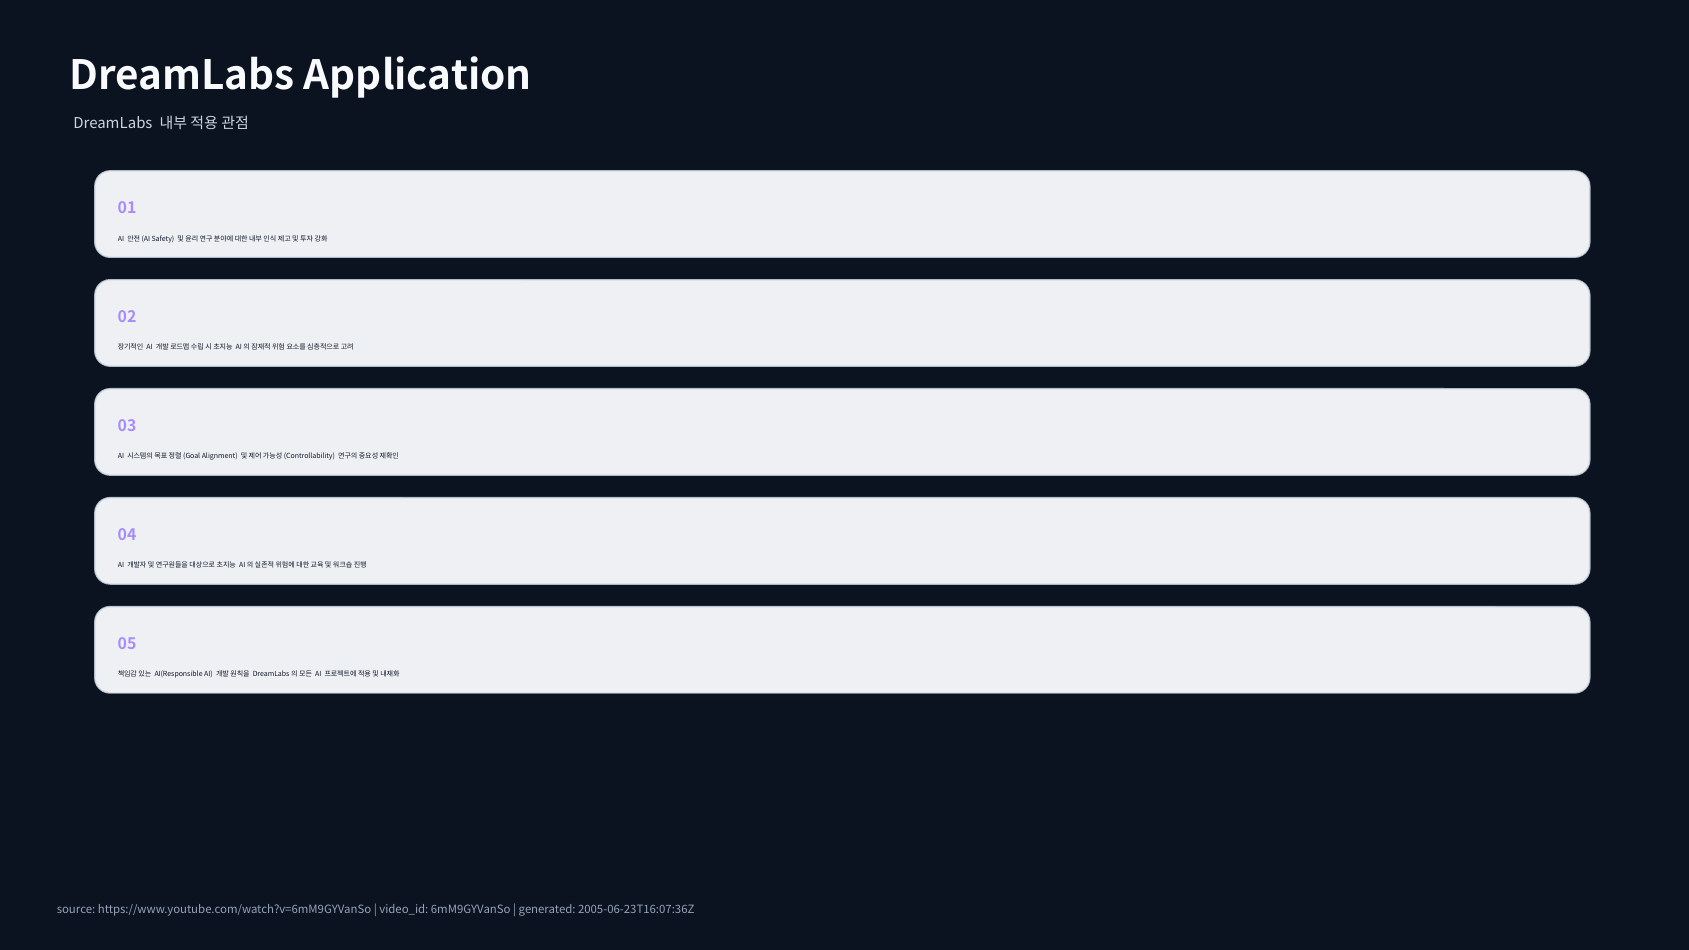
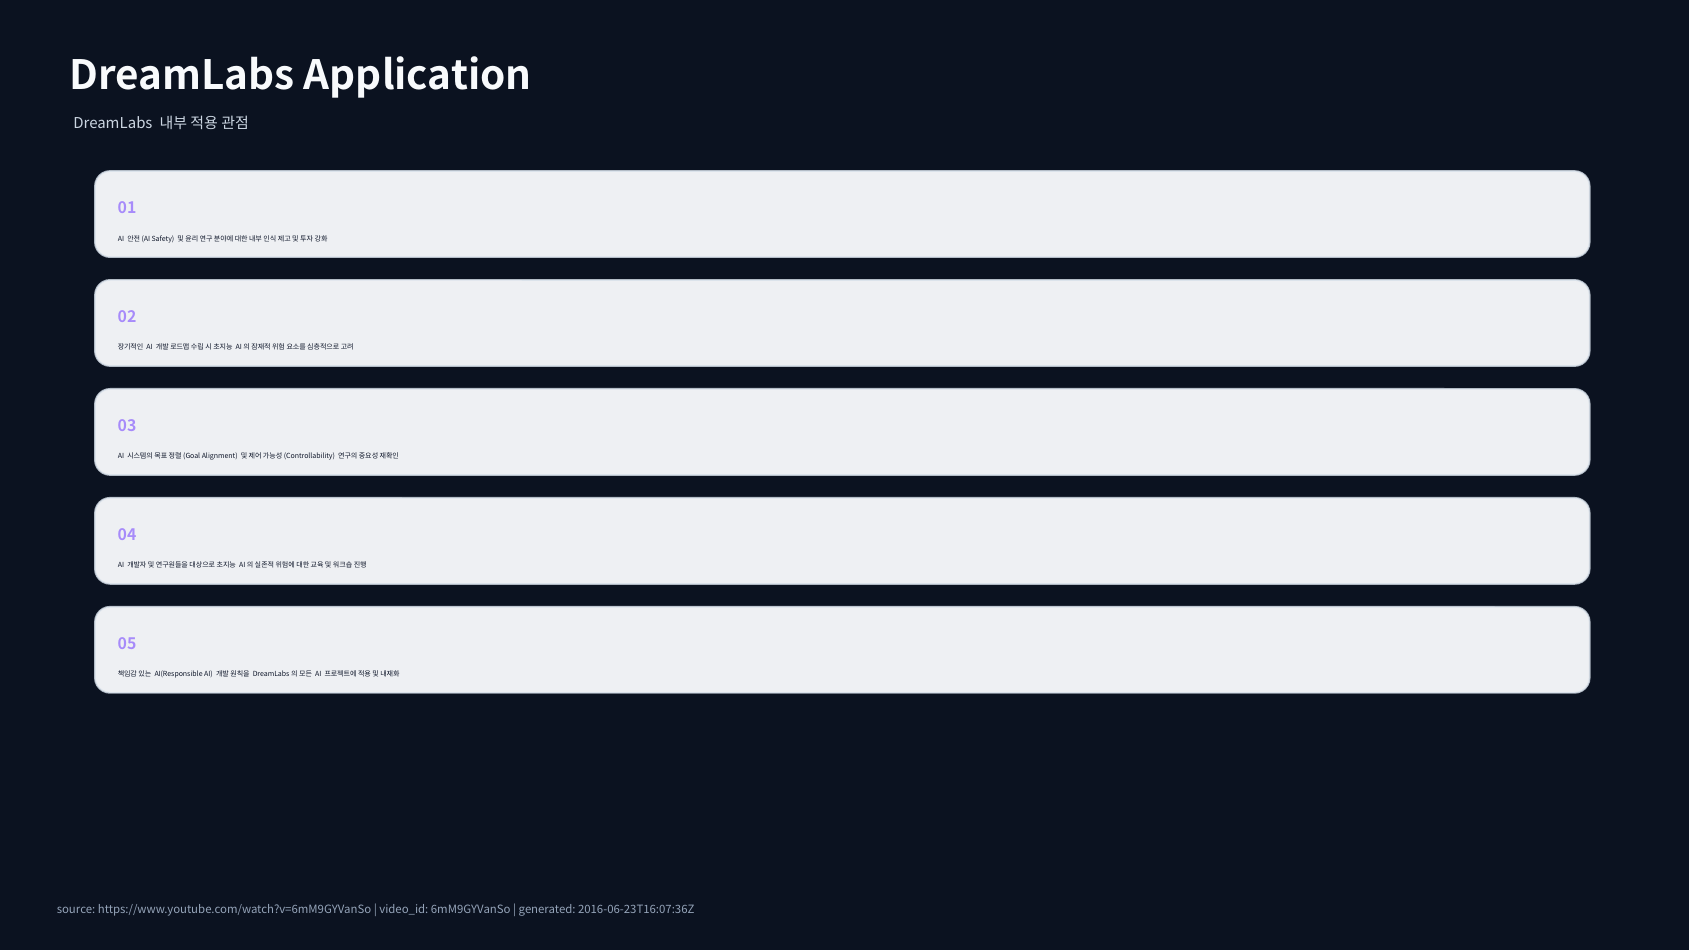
2005-06-23T16:07:36Z: 2005-06-23T16:07:36Z -> 2016-06-23T16:07:36Z
